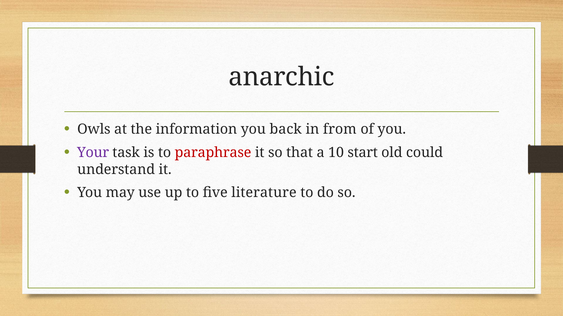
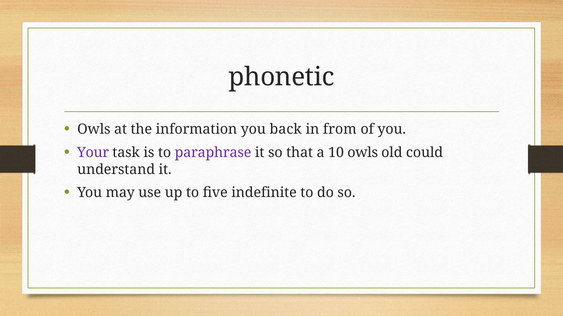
anarchic: anarchic -> phonetic
paraphrase colour: red -> purple
10 start: start -> owls
literature: literature -> indefinite
